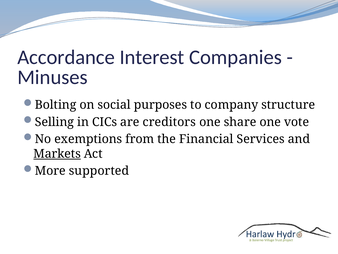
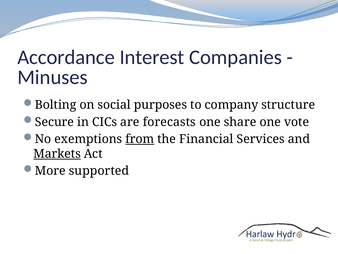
Selling: Selling -> Secure
creditors: creditors -> forecasts
from underline: none -> present
